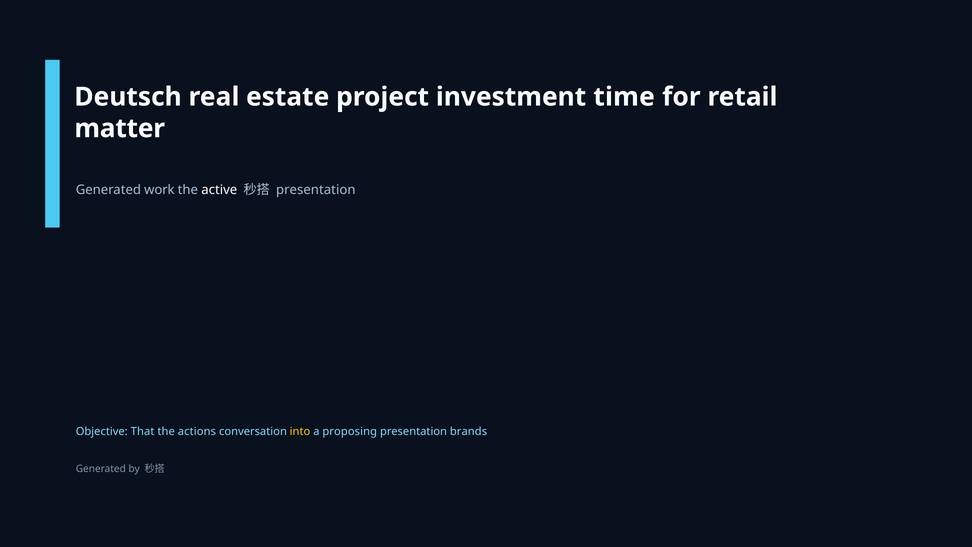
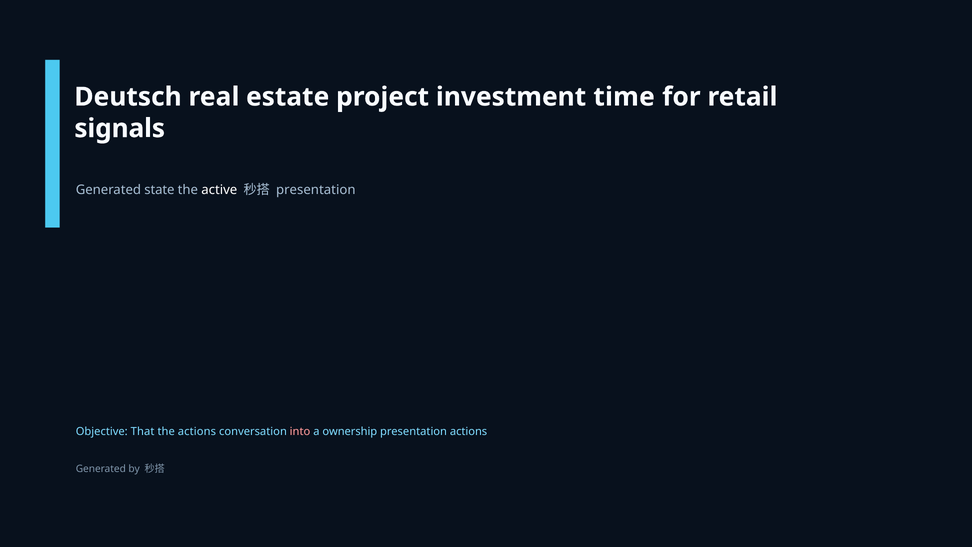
matter: matter -> signals
work: work -> state
into colour: yellow -> pink
proposing: proposing -> ownership
presentation brands: brands -> actions
